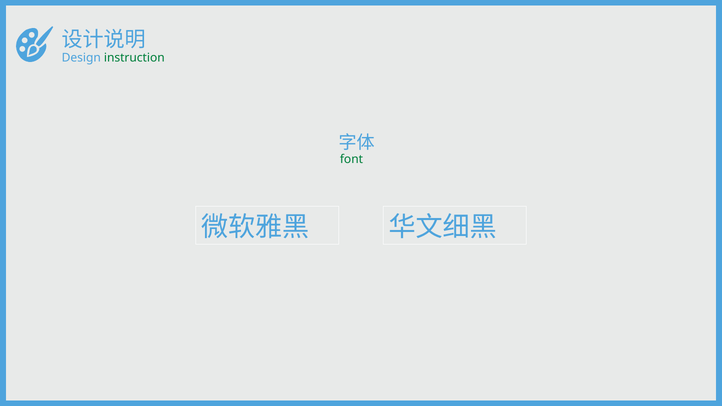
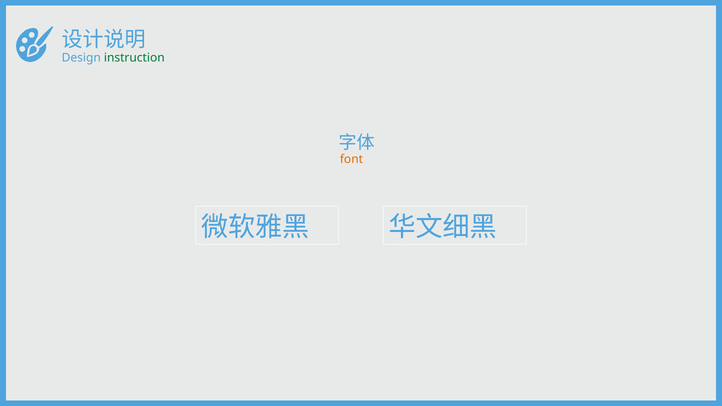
font colour: green -> orange
